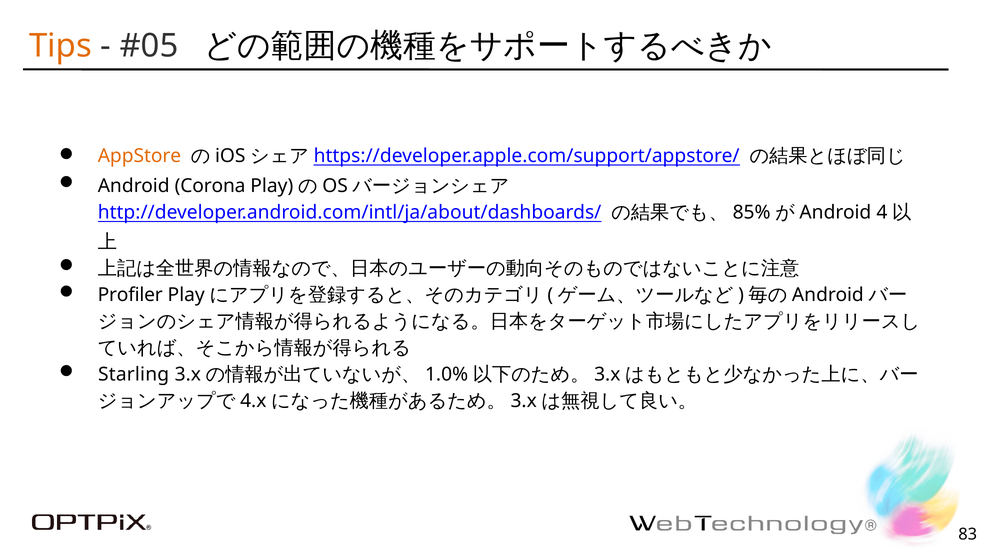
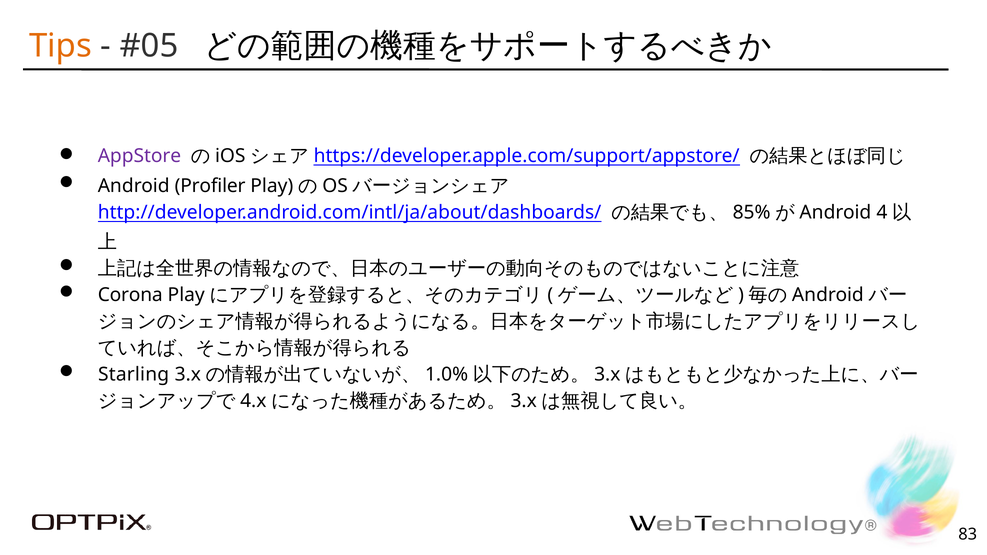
AppStore colour: orange -> purple
Corona: Corona -> Profiler
Profiler: Profiler -> Corona
